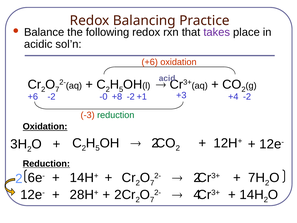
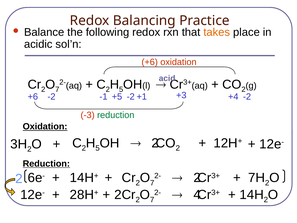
takes colour: purple -> orange
-0: -0 -> -1
+8: +8 -> +5
